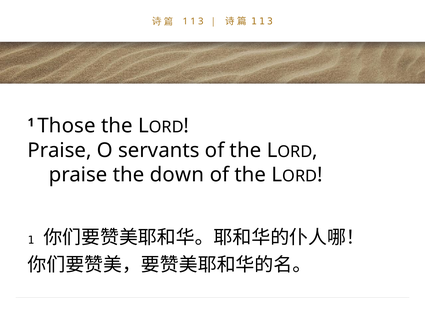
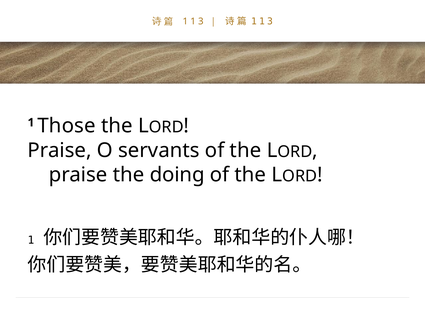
down: down -> doing
